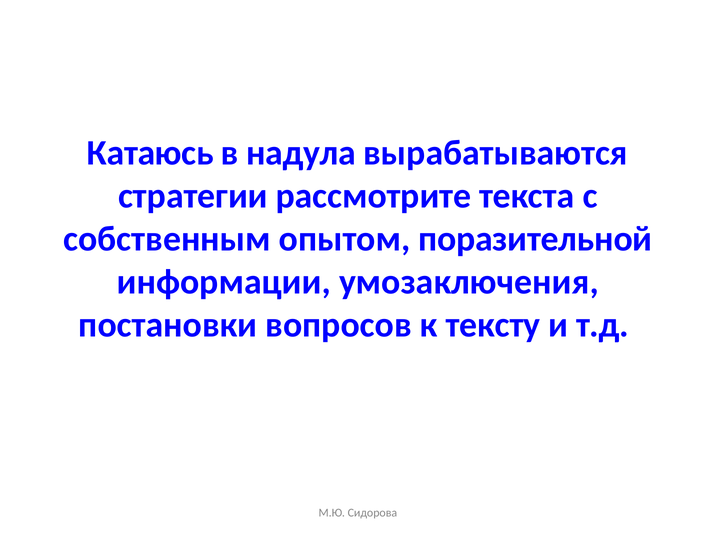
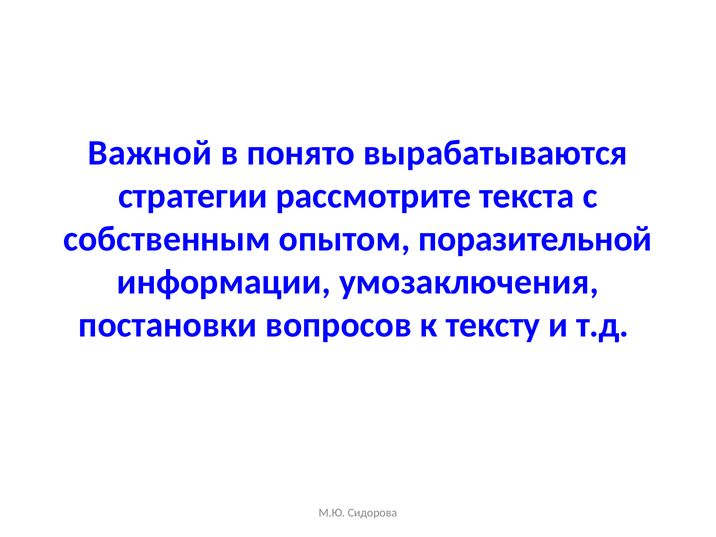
Катаюсь: Катаюсь -> Важной
надула: надула -> понято
